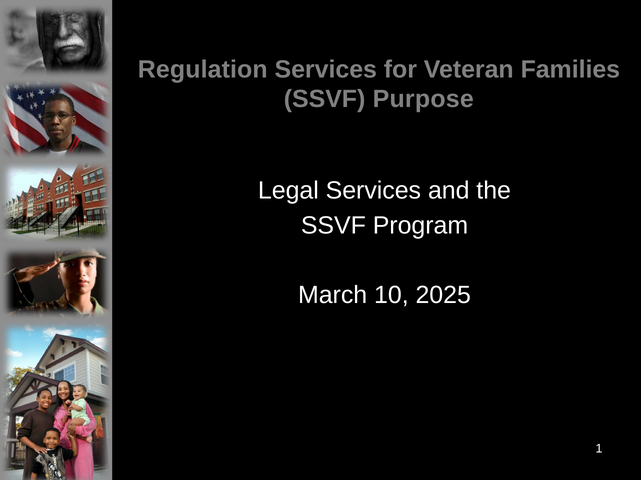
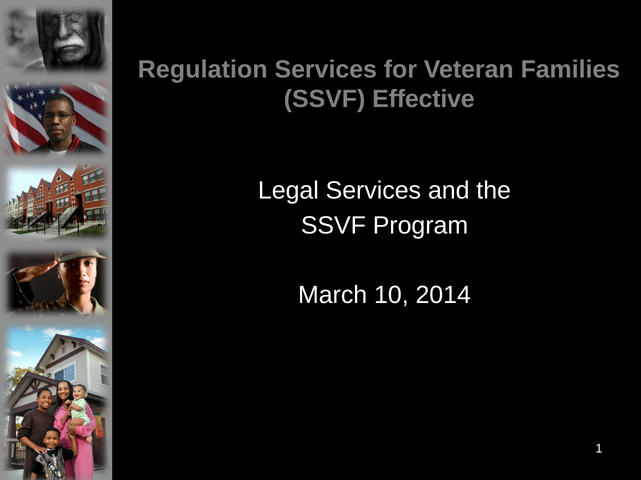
Purpose: Purpose -> Effective
2025: 2025 -> 2014
